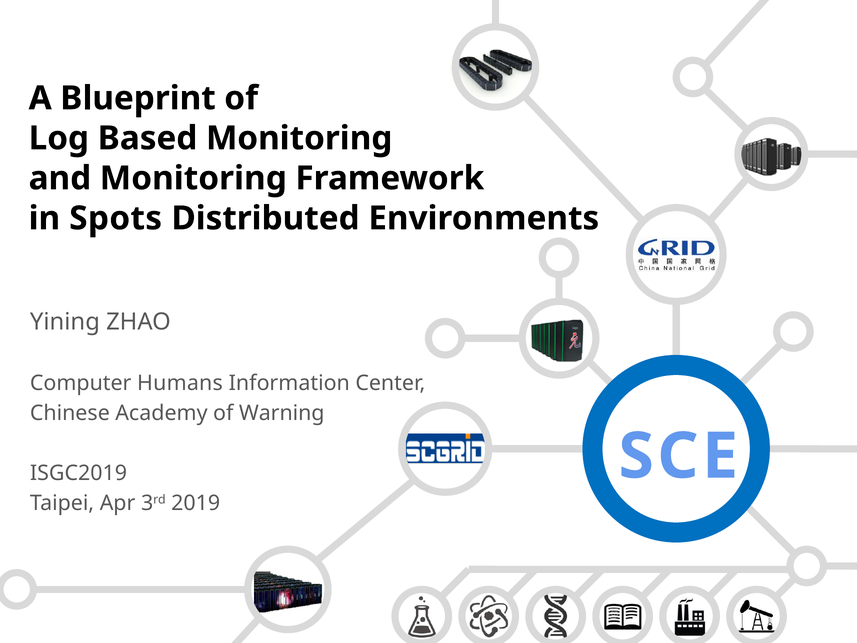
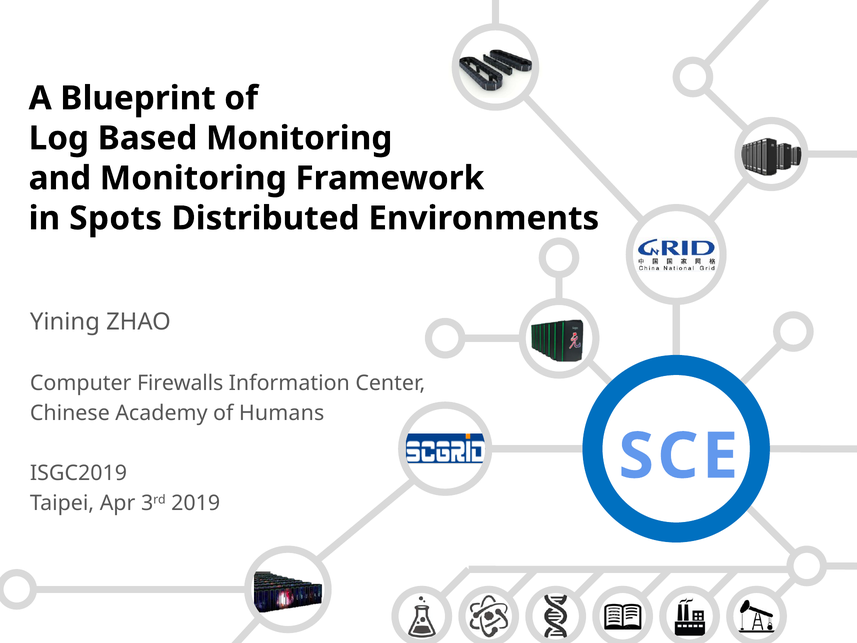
Humans: Humans -> Firewalls
Warning: Warning -> Humans
